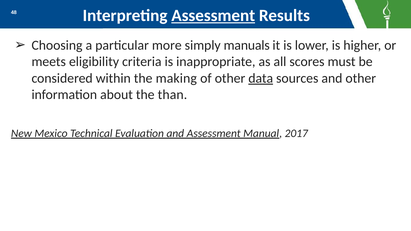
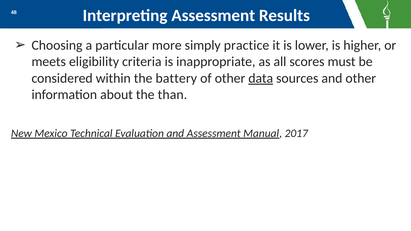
Assessment at (213, 15) underline: present -> none
manuals: manuals -> practice
making: making -> battery
